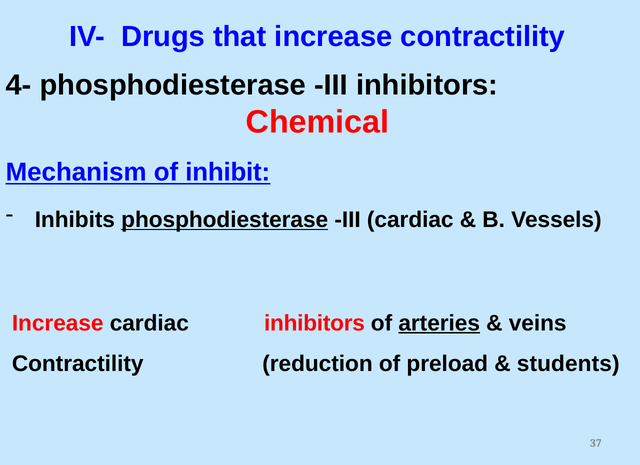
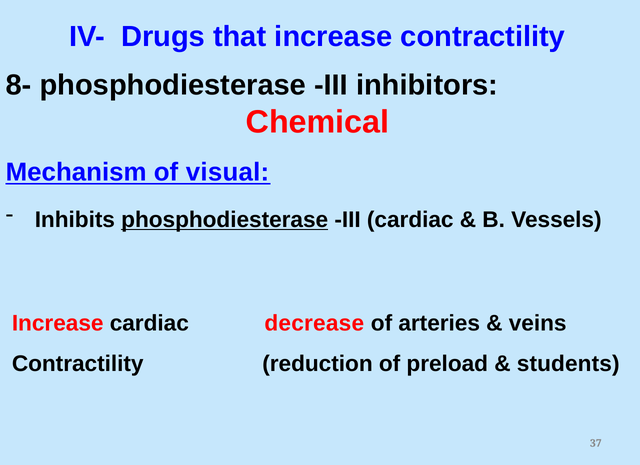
4-: 4- -> 8-
inhibit: inhibit -> visual
cardiac inhibitors: inhibitors -> decrease
arteries underline: present -> none
